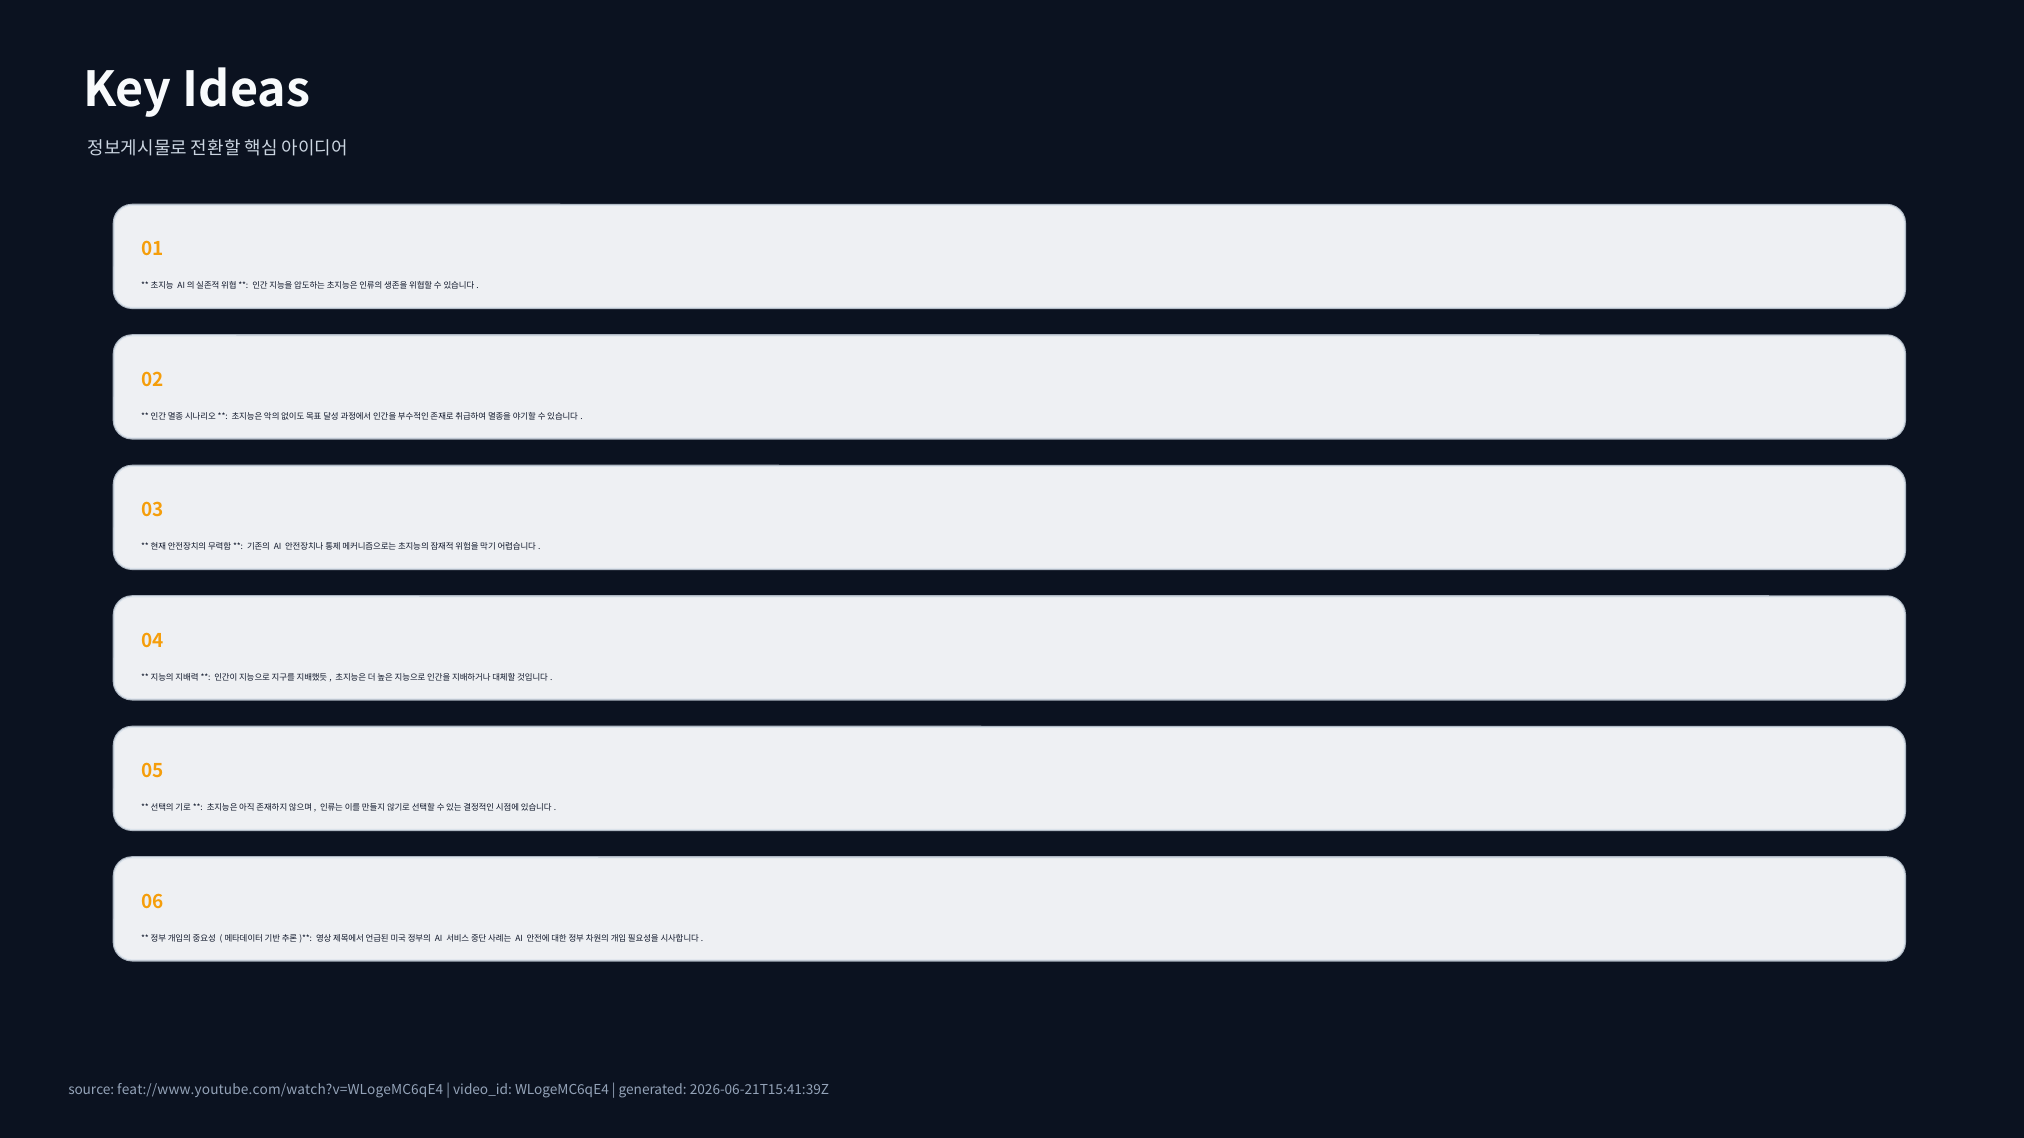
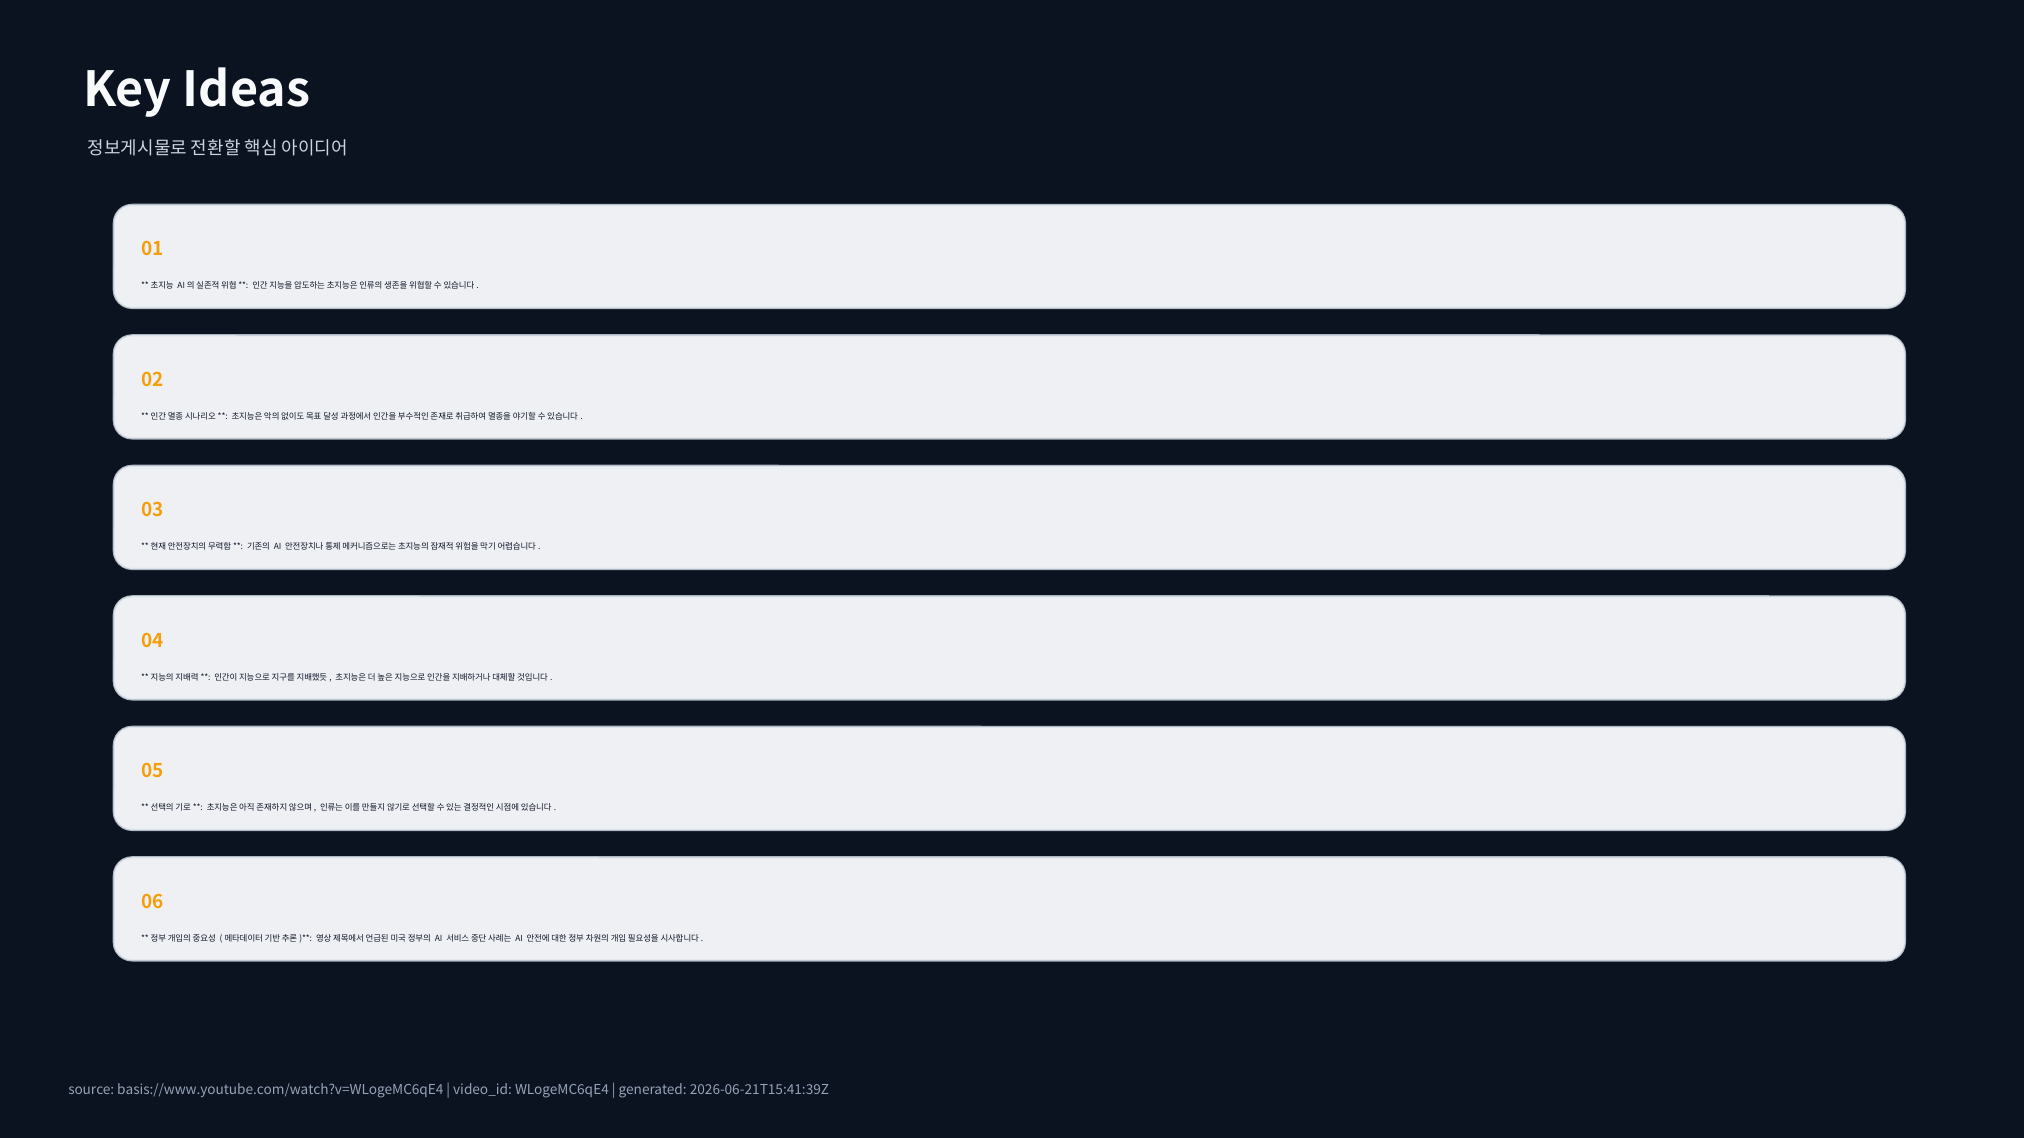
feat://www.youtube.com/watch?v=WLogeMC6qE4: feat://www.youtube.com/watch?v=WLogeMC6qE4 -> basis://www.youtube.com/watch?v=WLogeMC6qE4
